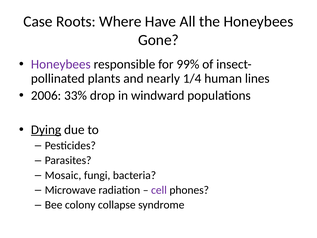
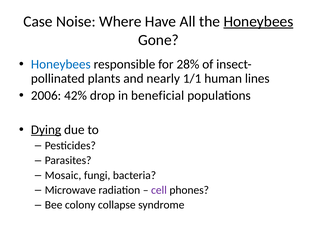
Roots: Roots -> Noise
Honeybees at (258, 21) underline: none -> present
Honeybees at (61, 64) colour: purple -> blue
99%: 99% -> 28%
1/4: 1/4 -> 1/1
33%: 33% -> 42%
windward: windward -> beneficial
